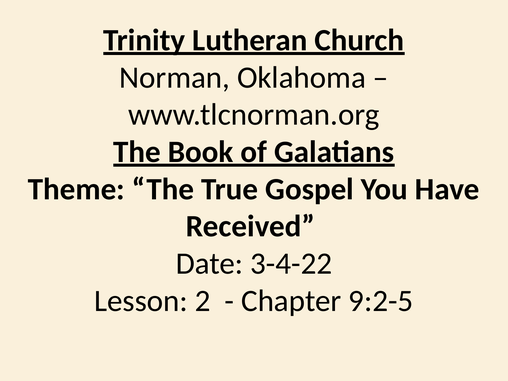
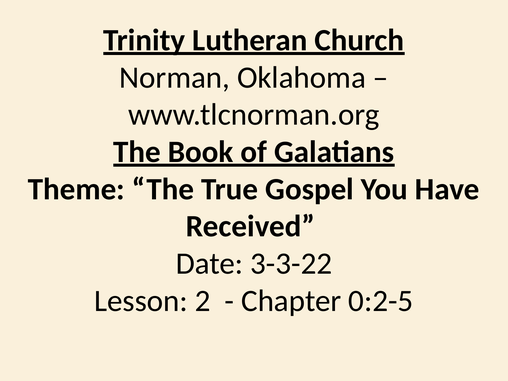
3-4-22: 3-4-22 -> 3-3-22
9:2-5: 9:2-5 -> 0:2-5
